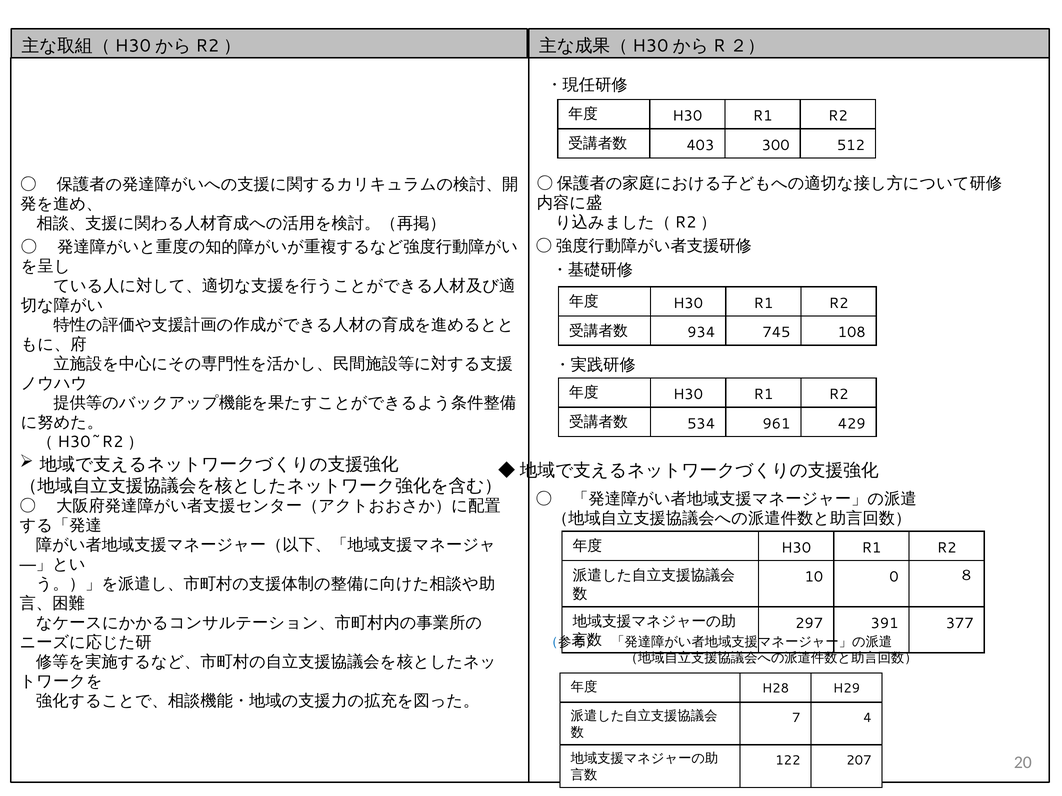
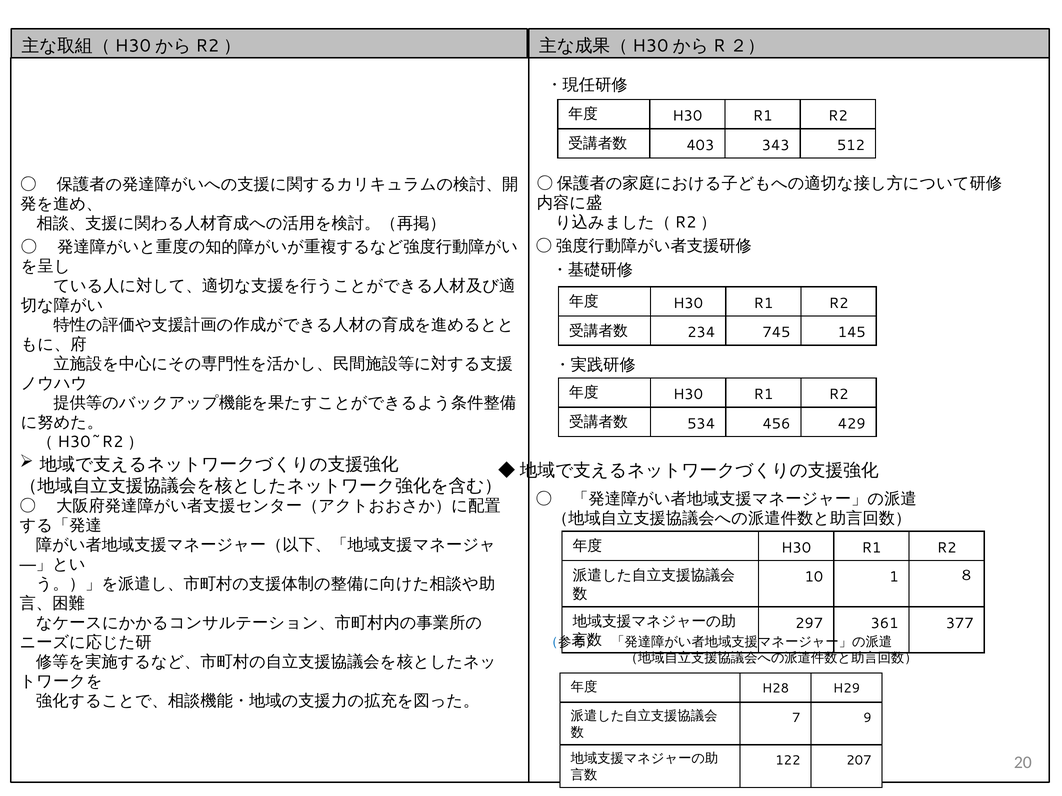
300: 300 -> 343
934: 934 -> 234
108: 108 -> 145
961: 961 -> 456
0: 0 -> 1
391: 391 -> 361
4: 4 -> 9
